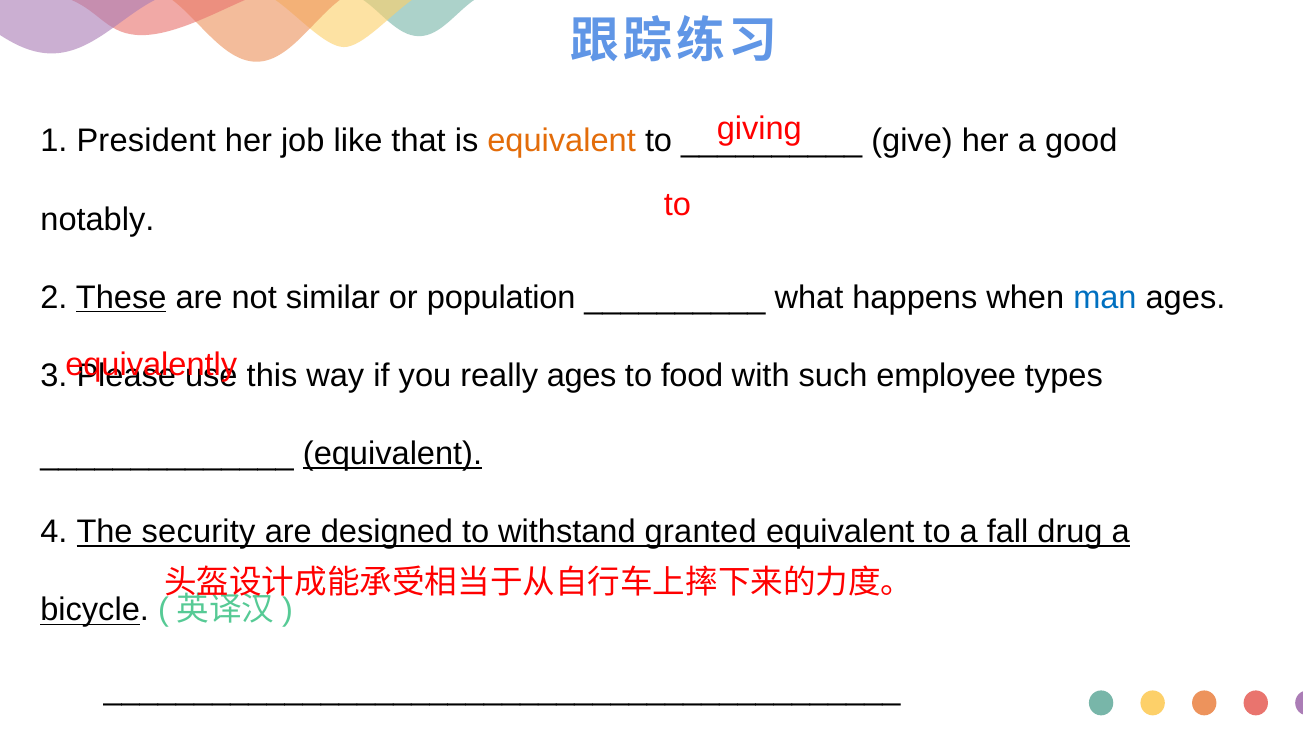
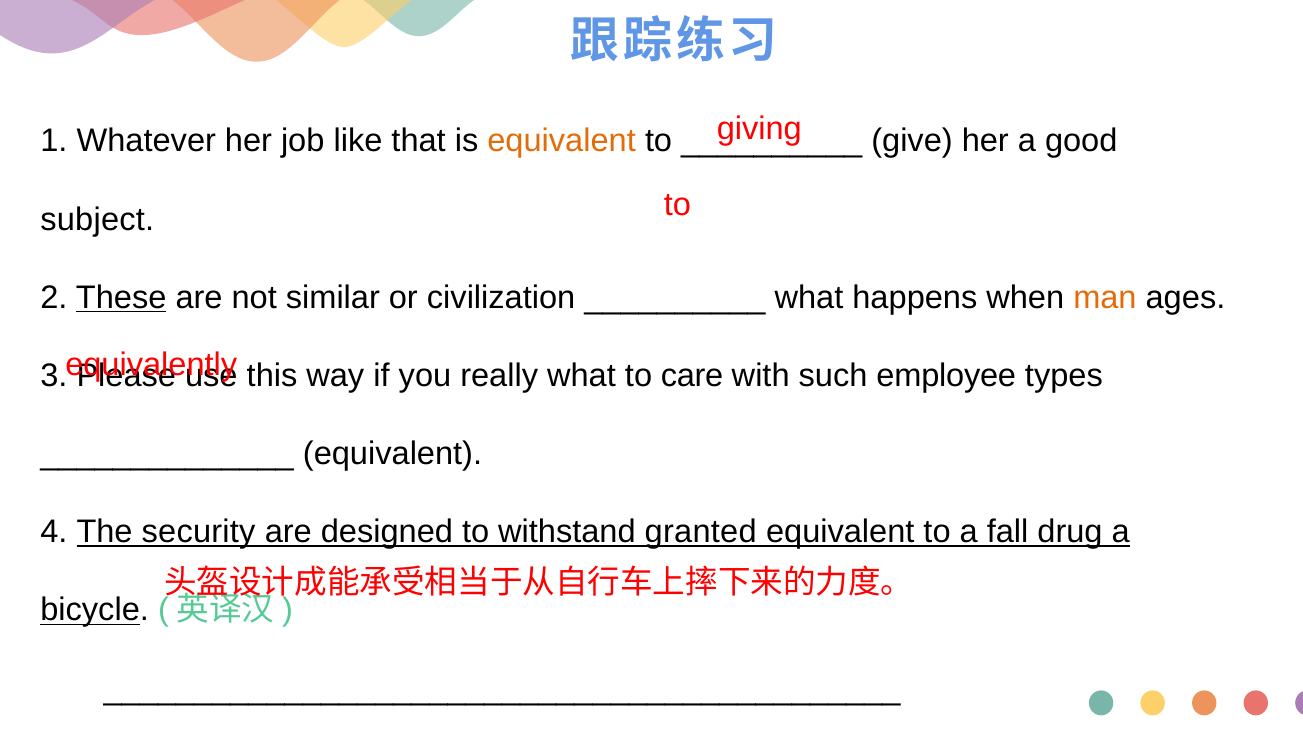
President: President -> Whatever
notably: notably -> subject
population: population -> civilization
man colour: blue -> orange
really ages: ages -> what
food: food -> care
equivalent at (393, 454) underline: present -> none
